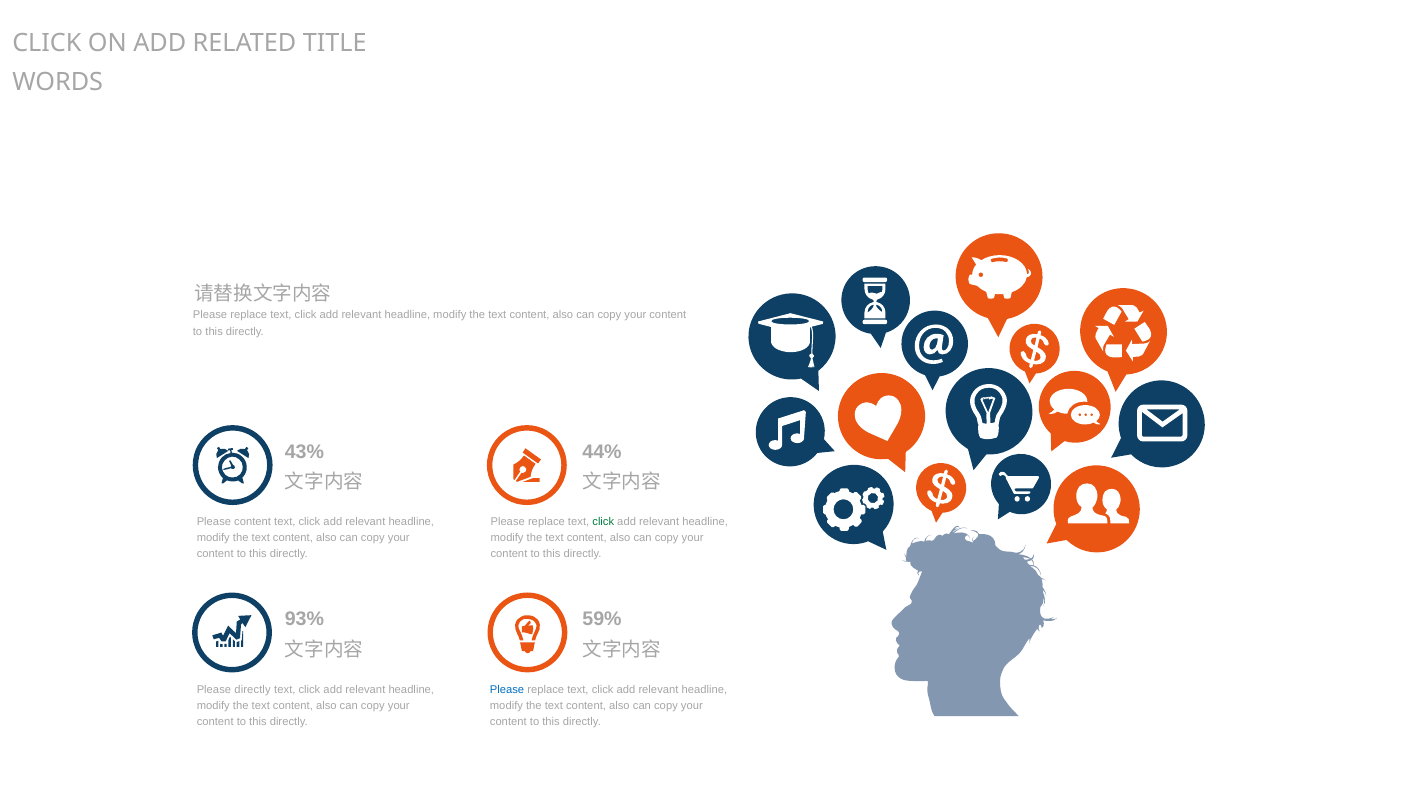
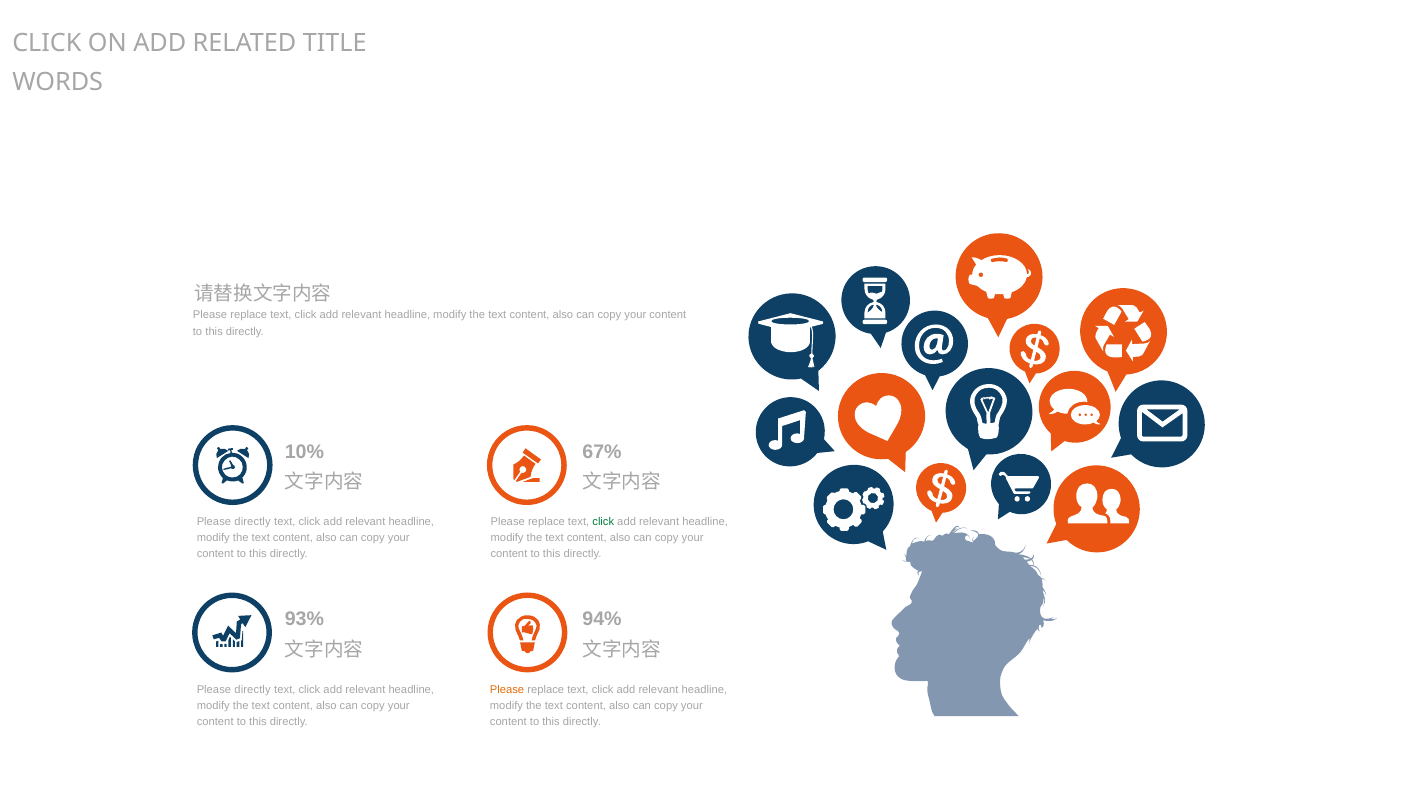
43%: 43% -> 10%
44%: 44% -> 67%
content at (253, 521): content -> directly
59%: 59% -> 94%
Please at (507, 689) colour: blue -> orange
